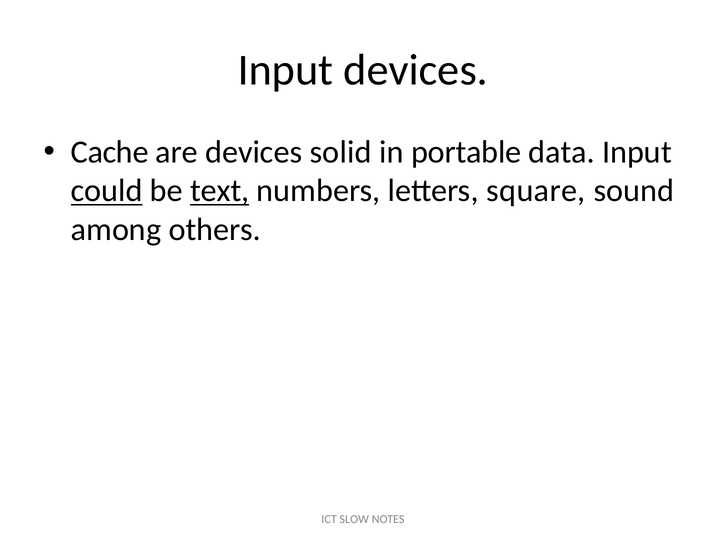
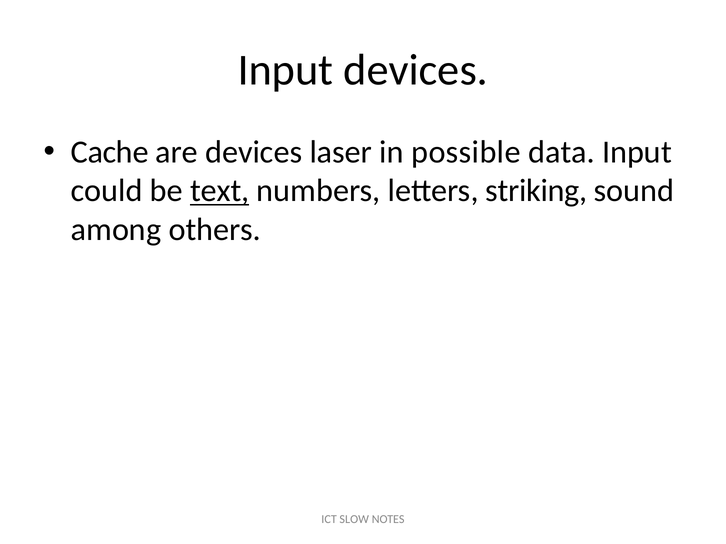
solid: solid -> laser
portable: portable -> possible
could underline: present -> none
square: square -> striking
